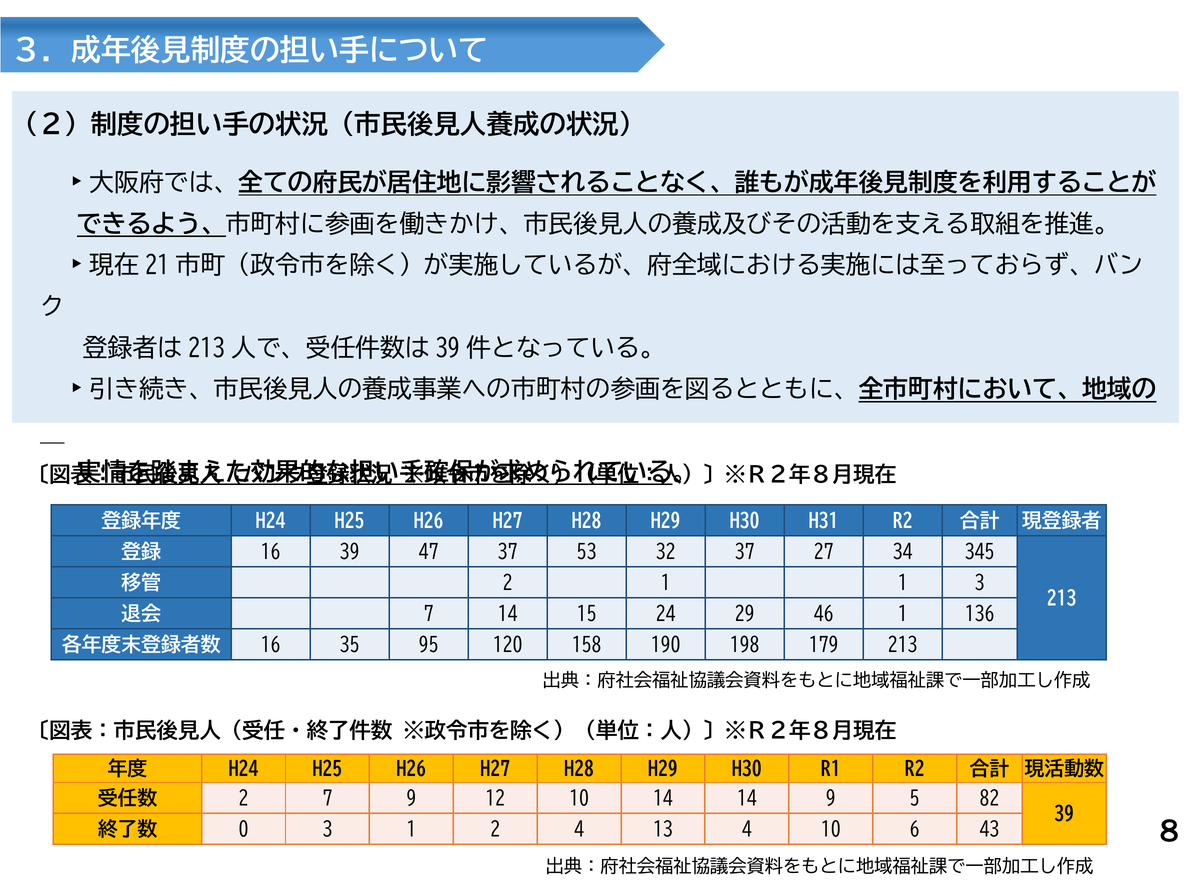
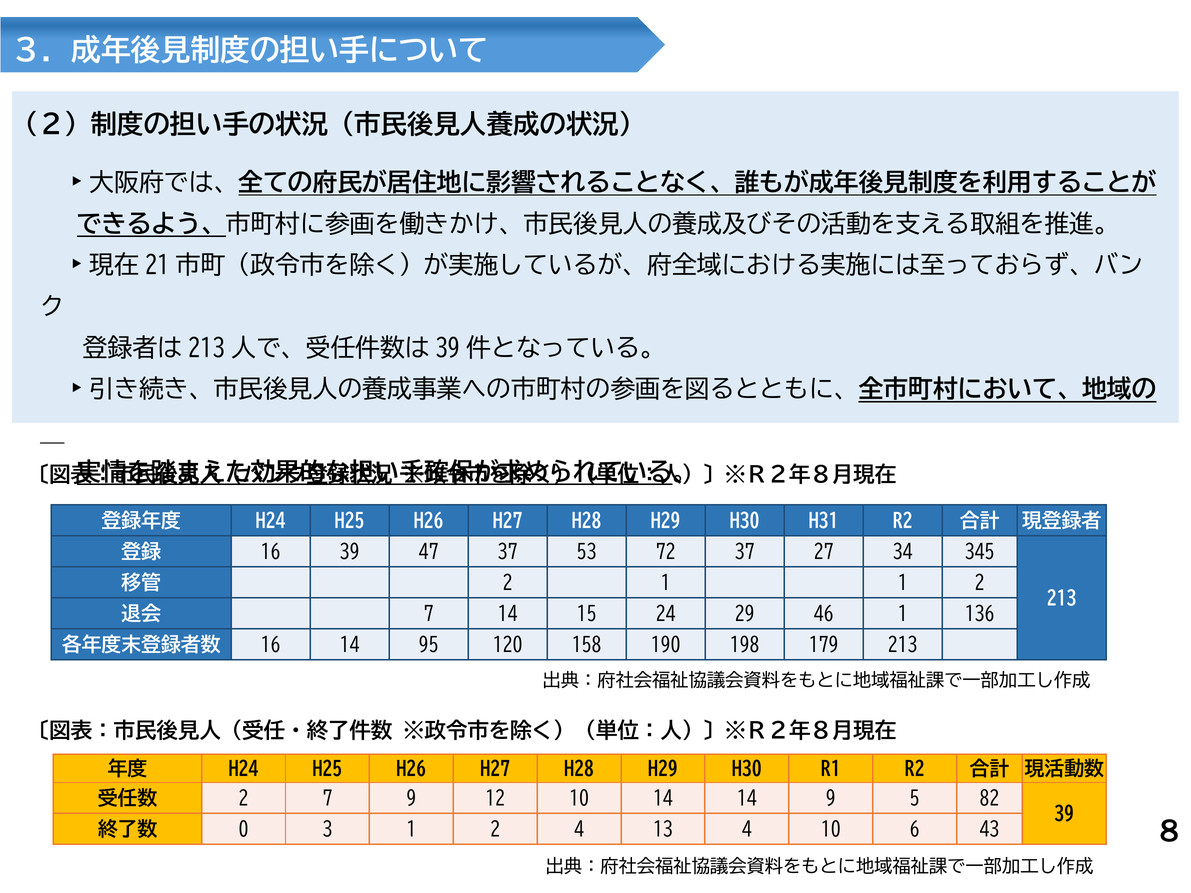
32: 32 -> 72
1 1 3: 3 -> 2
16 35: 35 -> 14
